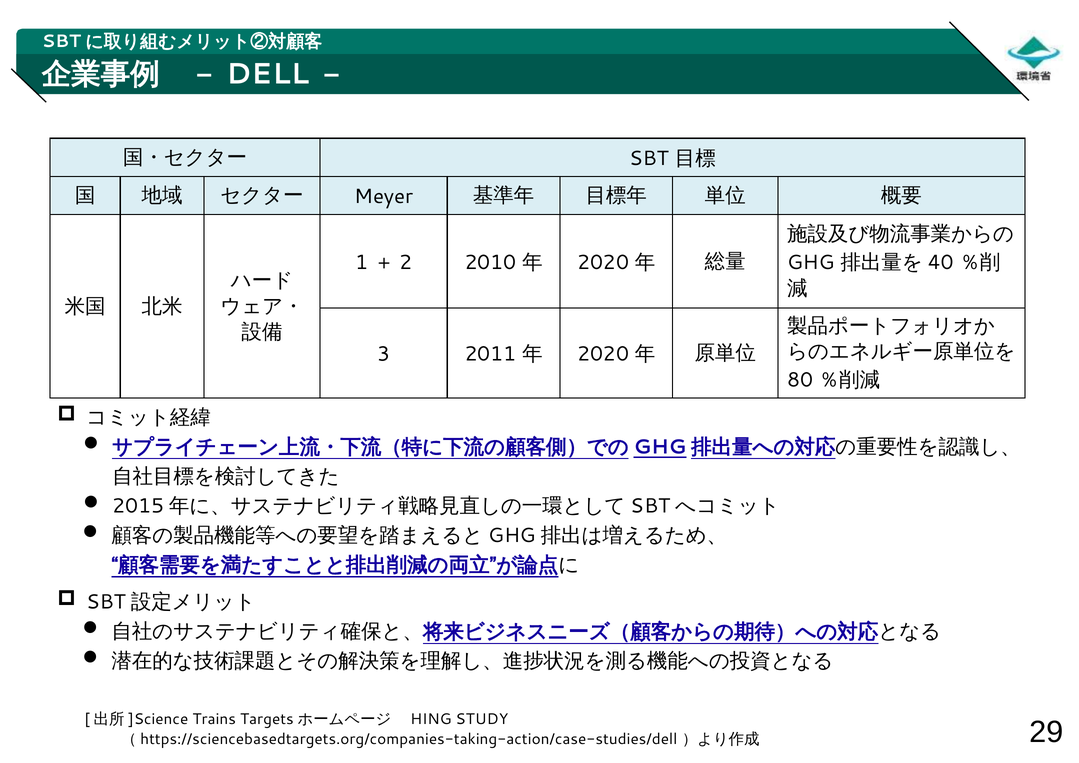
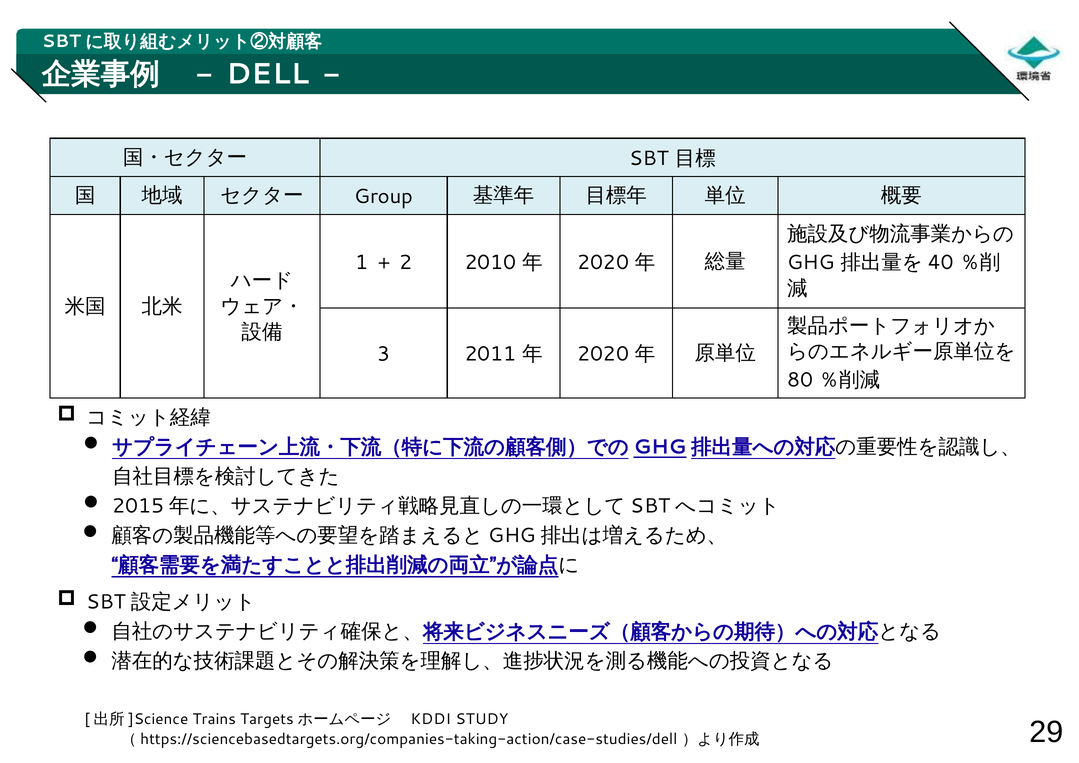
Meyer: Meyer -> Group
HING: HING -> KDDI
